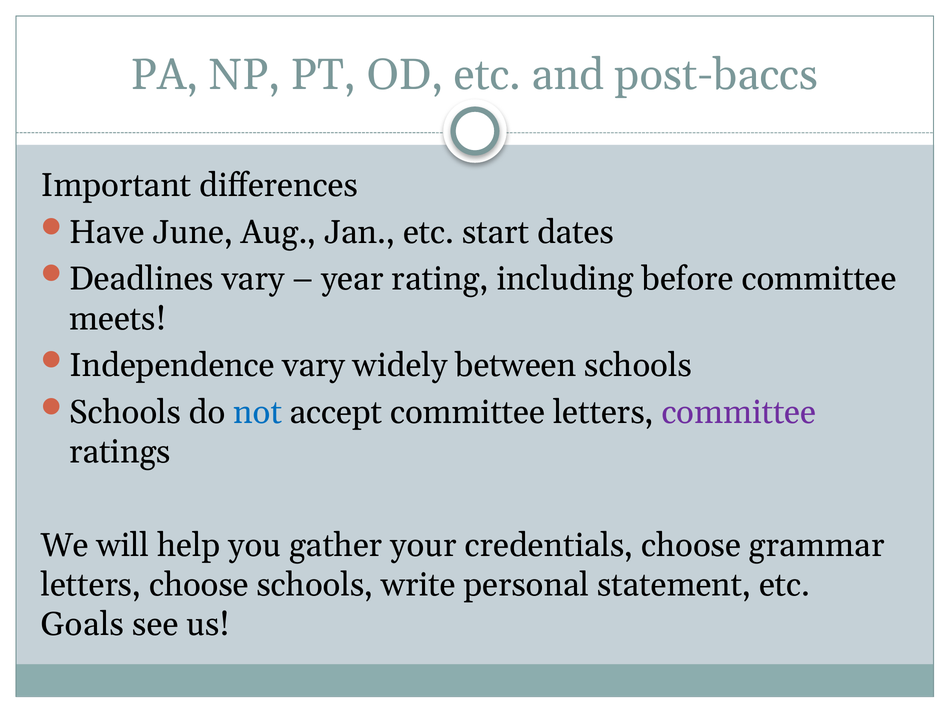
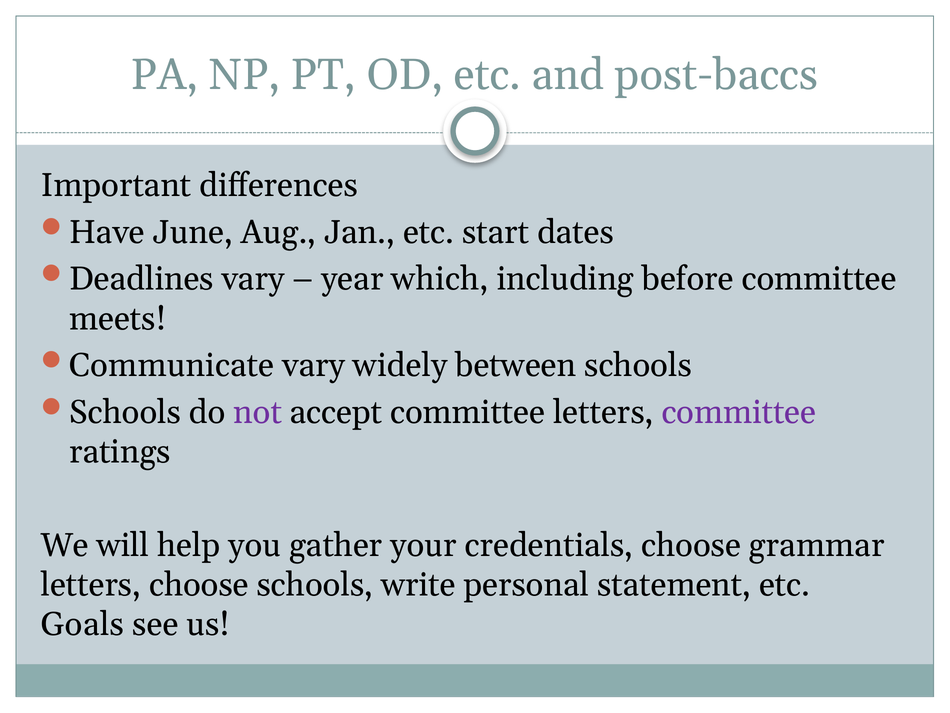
rating: rating -> which
Independence: Independence -> Communicate
not colour: blue -> purple
